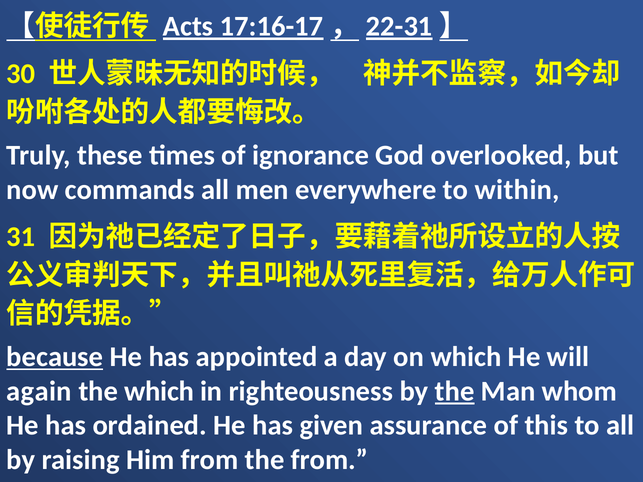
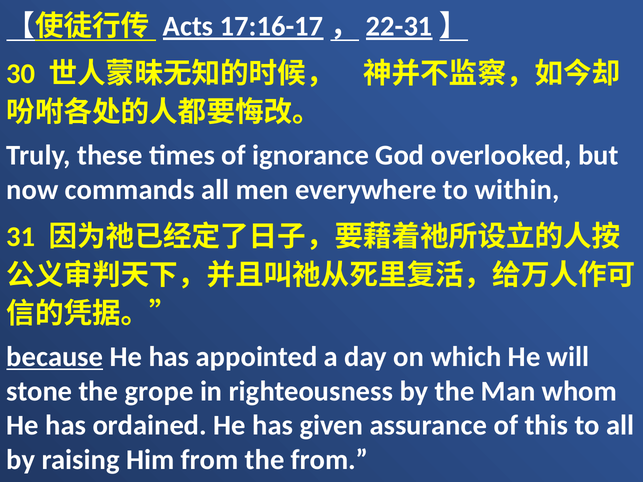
again: again -> stone
the which: which -> grope
the at (455, 391) underline: present -> none
